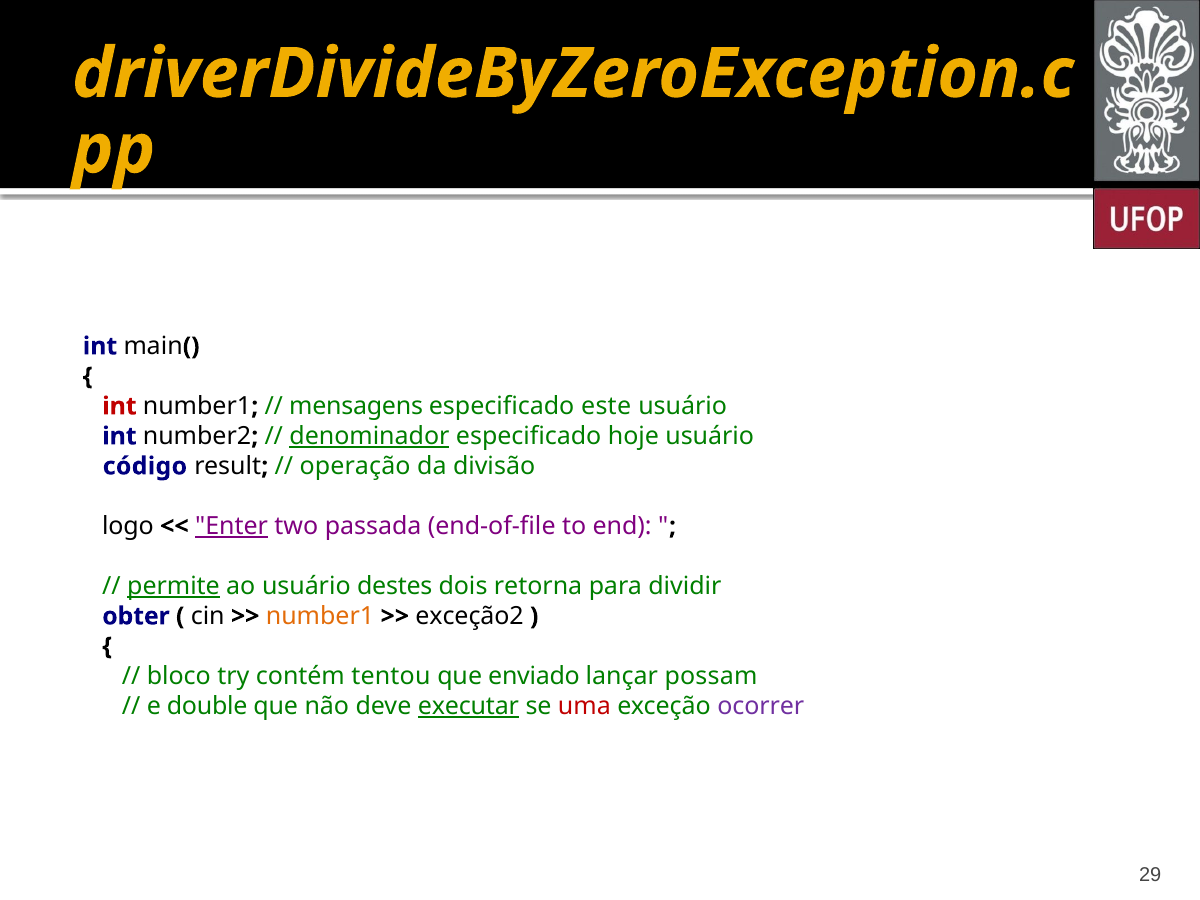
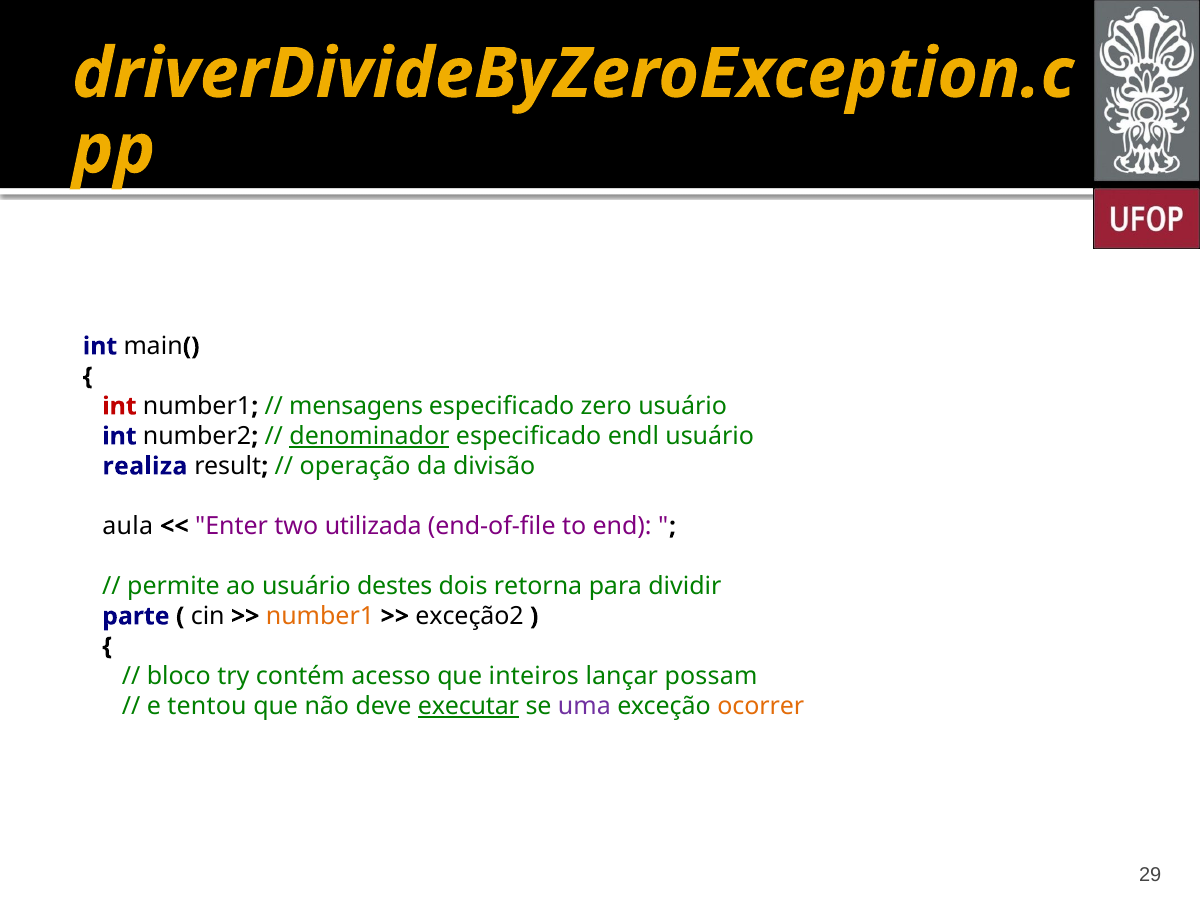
este: este -> zero
hoje: hoje -> endl
código: código -> realiza
logo: logo -> aula
Enter underline: present -> none
passada: passada -> utilizada
permite underline: present -> none
obter: obter -> parte
tentou: tentou -> acesso
enviado: enviado -> inteiros
double: double -> tentou
uma colour: red -> purple
ocorrer colour: purple -> orange
